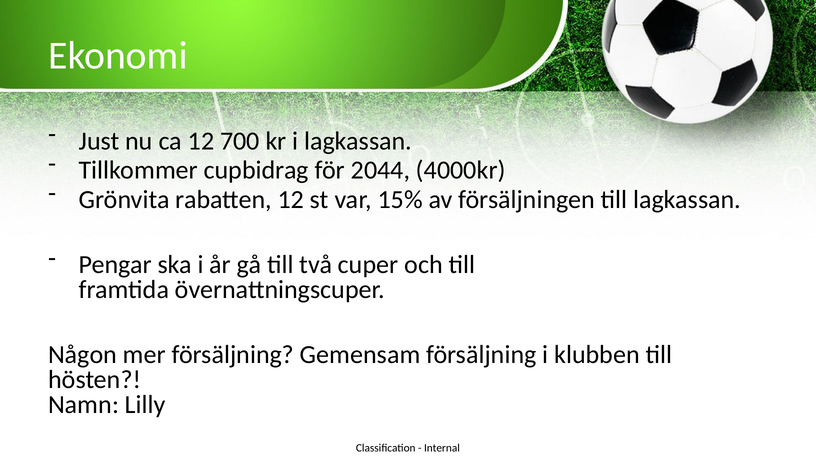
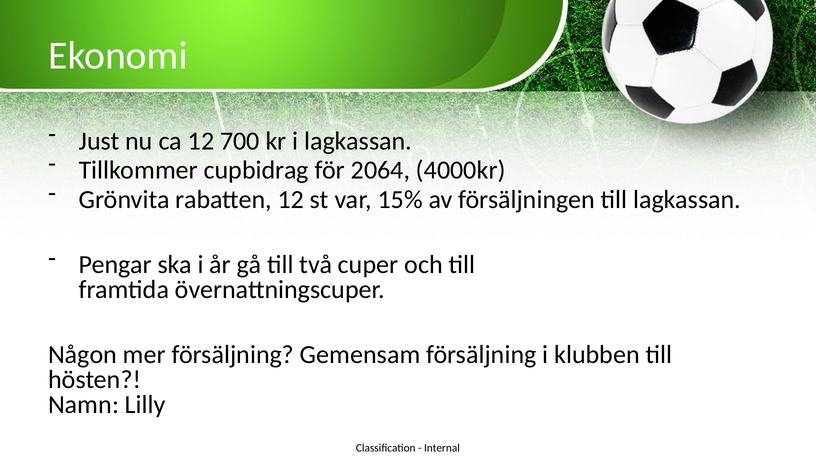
2044: 2044 -> 2064
